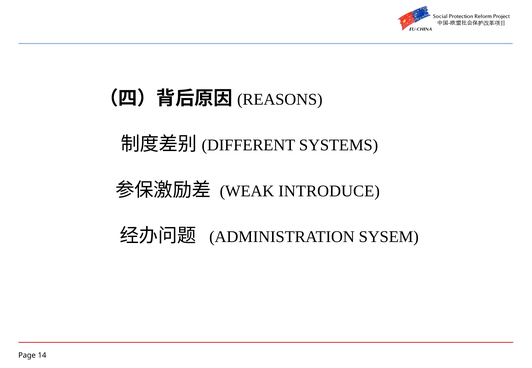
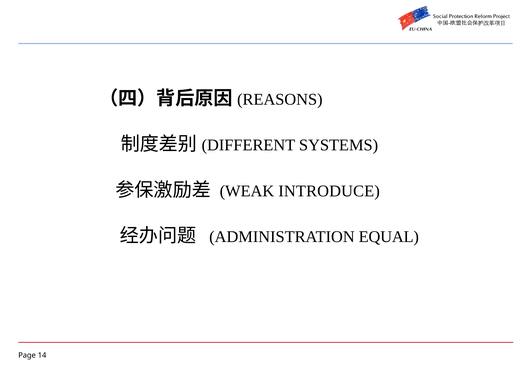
SYSEM: SYSEM -> EQUAL
